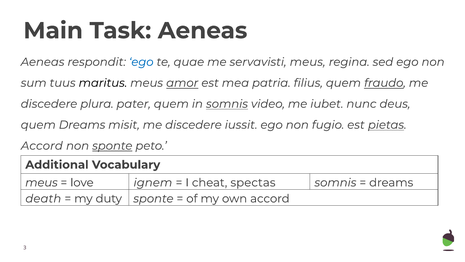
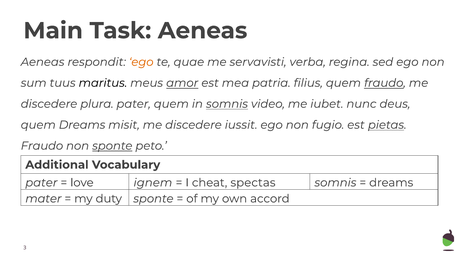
ego at (141, 62) colour: blue -> orange
servavisti meus: meus -> verba
Accord at (42, 146): Accord -> Fraudo
meus at (41, 182): meus -> pater
death: death -> mater
